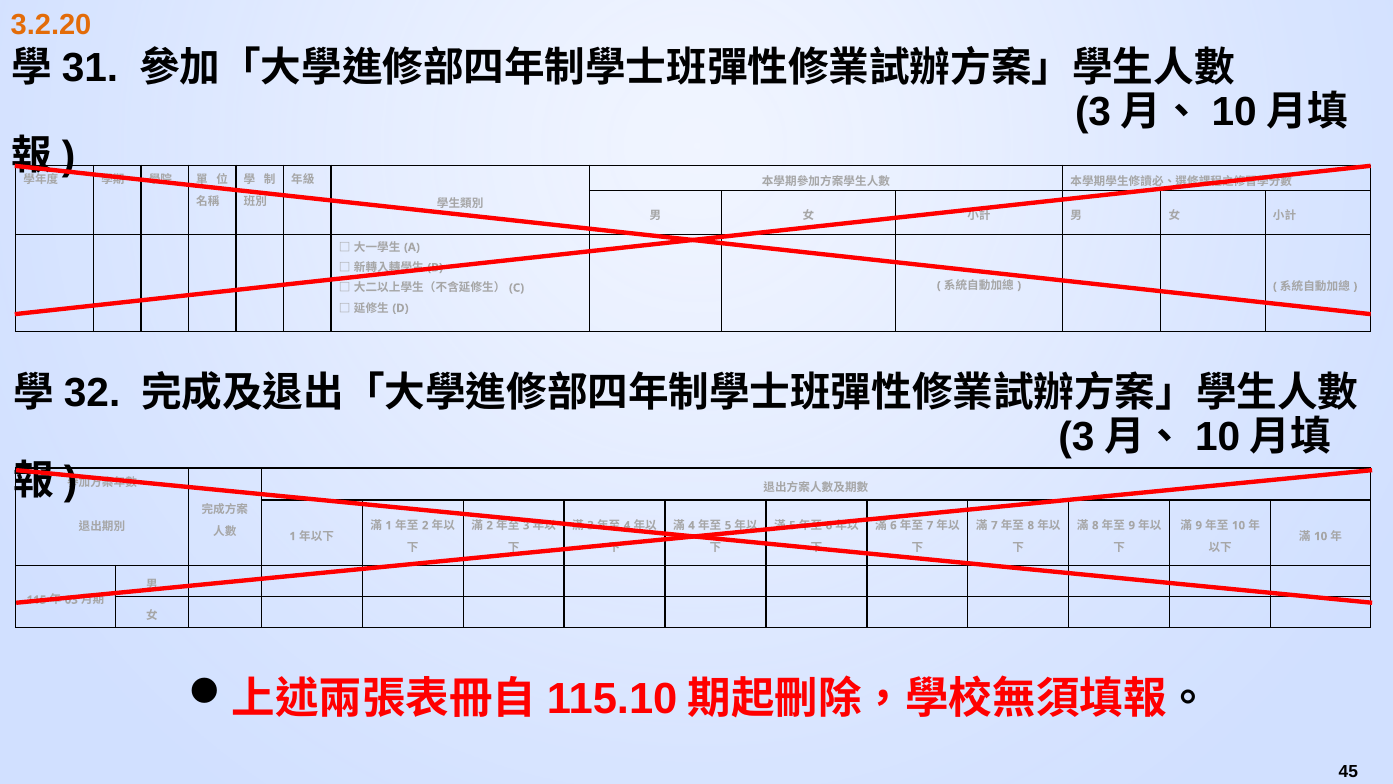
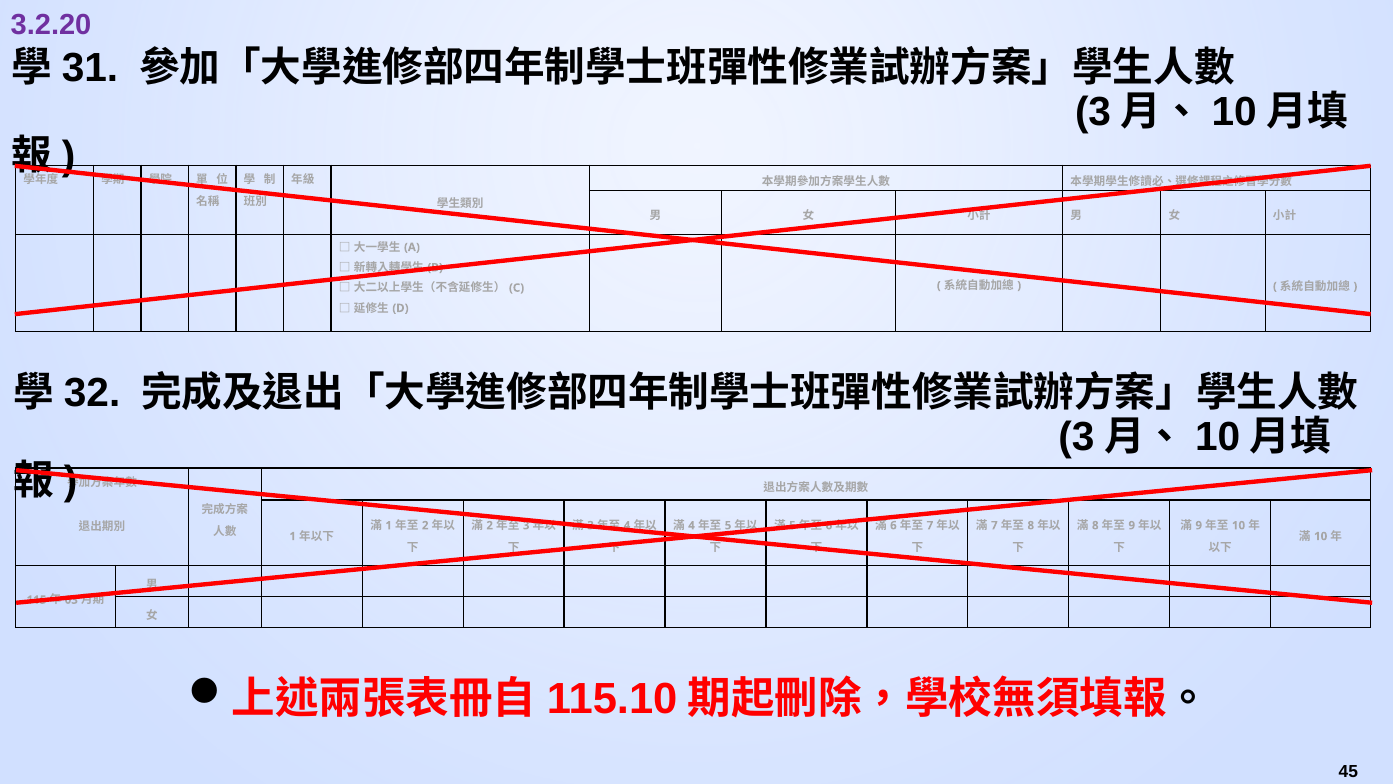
3.2.20 colour: orange -> purple
